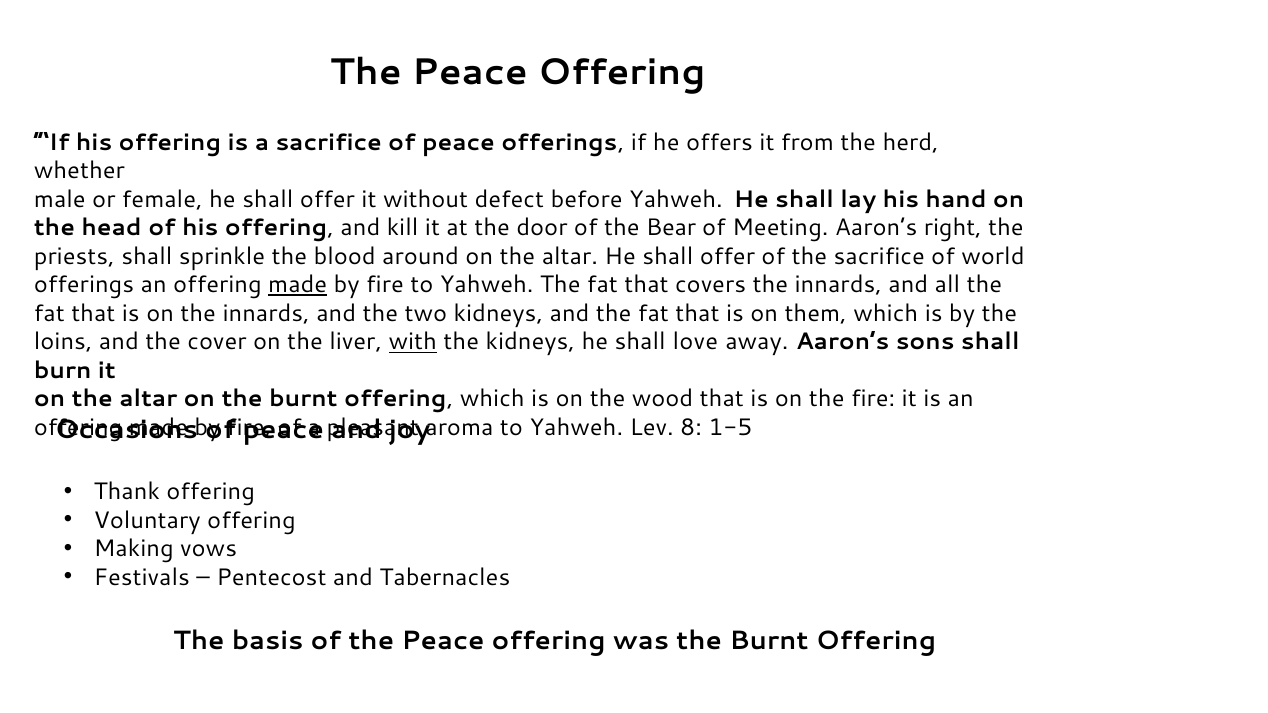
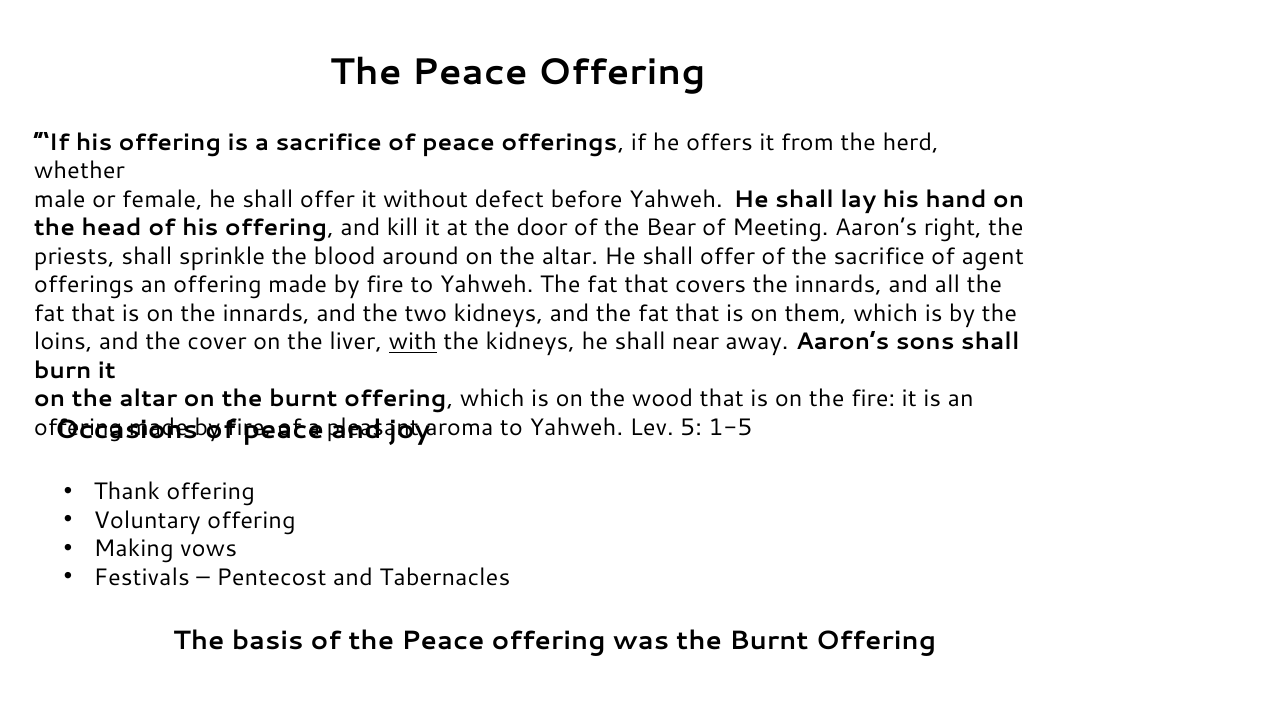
world: world -> agent
made at (298, 285) underline: present -> none
love: love -> near
8: 8 -> 5
